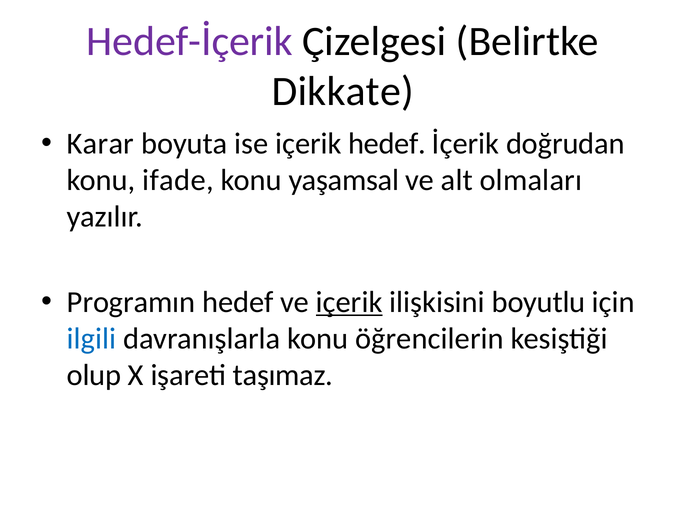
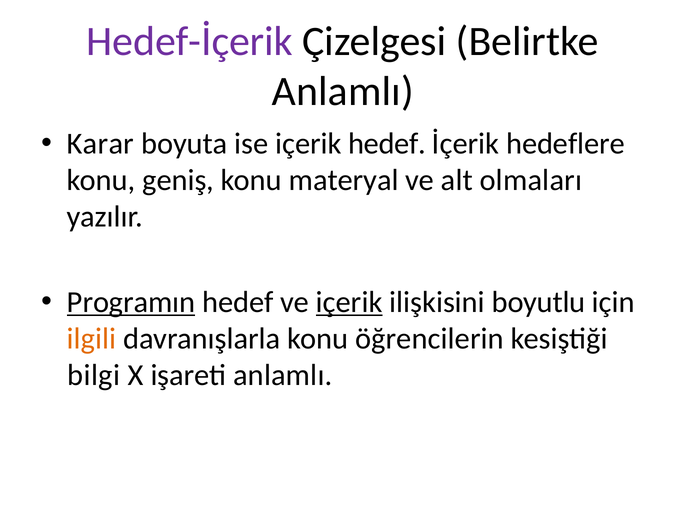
Dikkate at (343, 92): Dikkate -> Anlamlı
doğrudan: doğrudan -> hedeflere
ifade: ifade -> geniş
yaşamsal: yaşamsal -> materyal
Programın underline: none -> present
ilgili colour: blue -> orange
olup: olup -> bilgi
işareti taşımaz: taşımaz -> anlamlı
